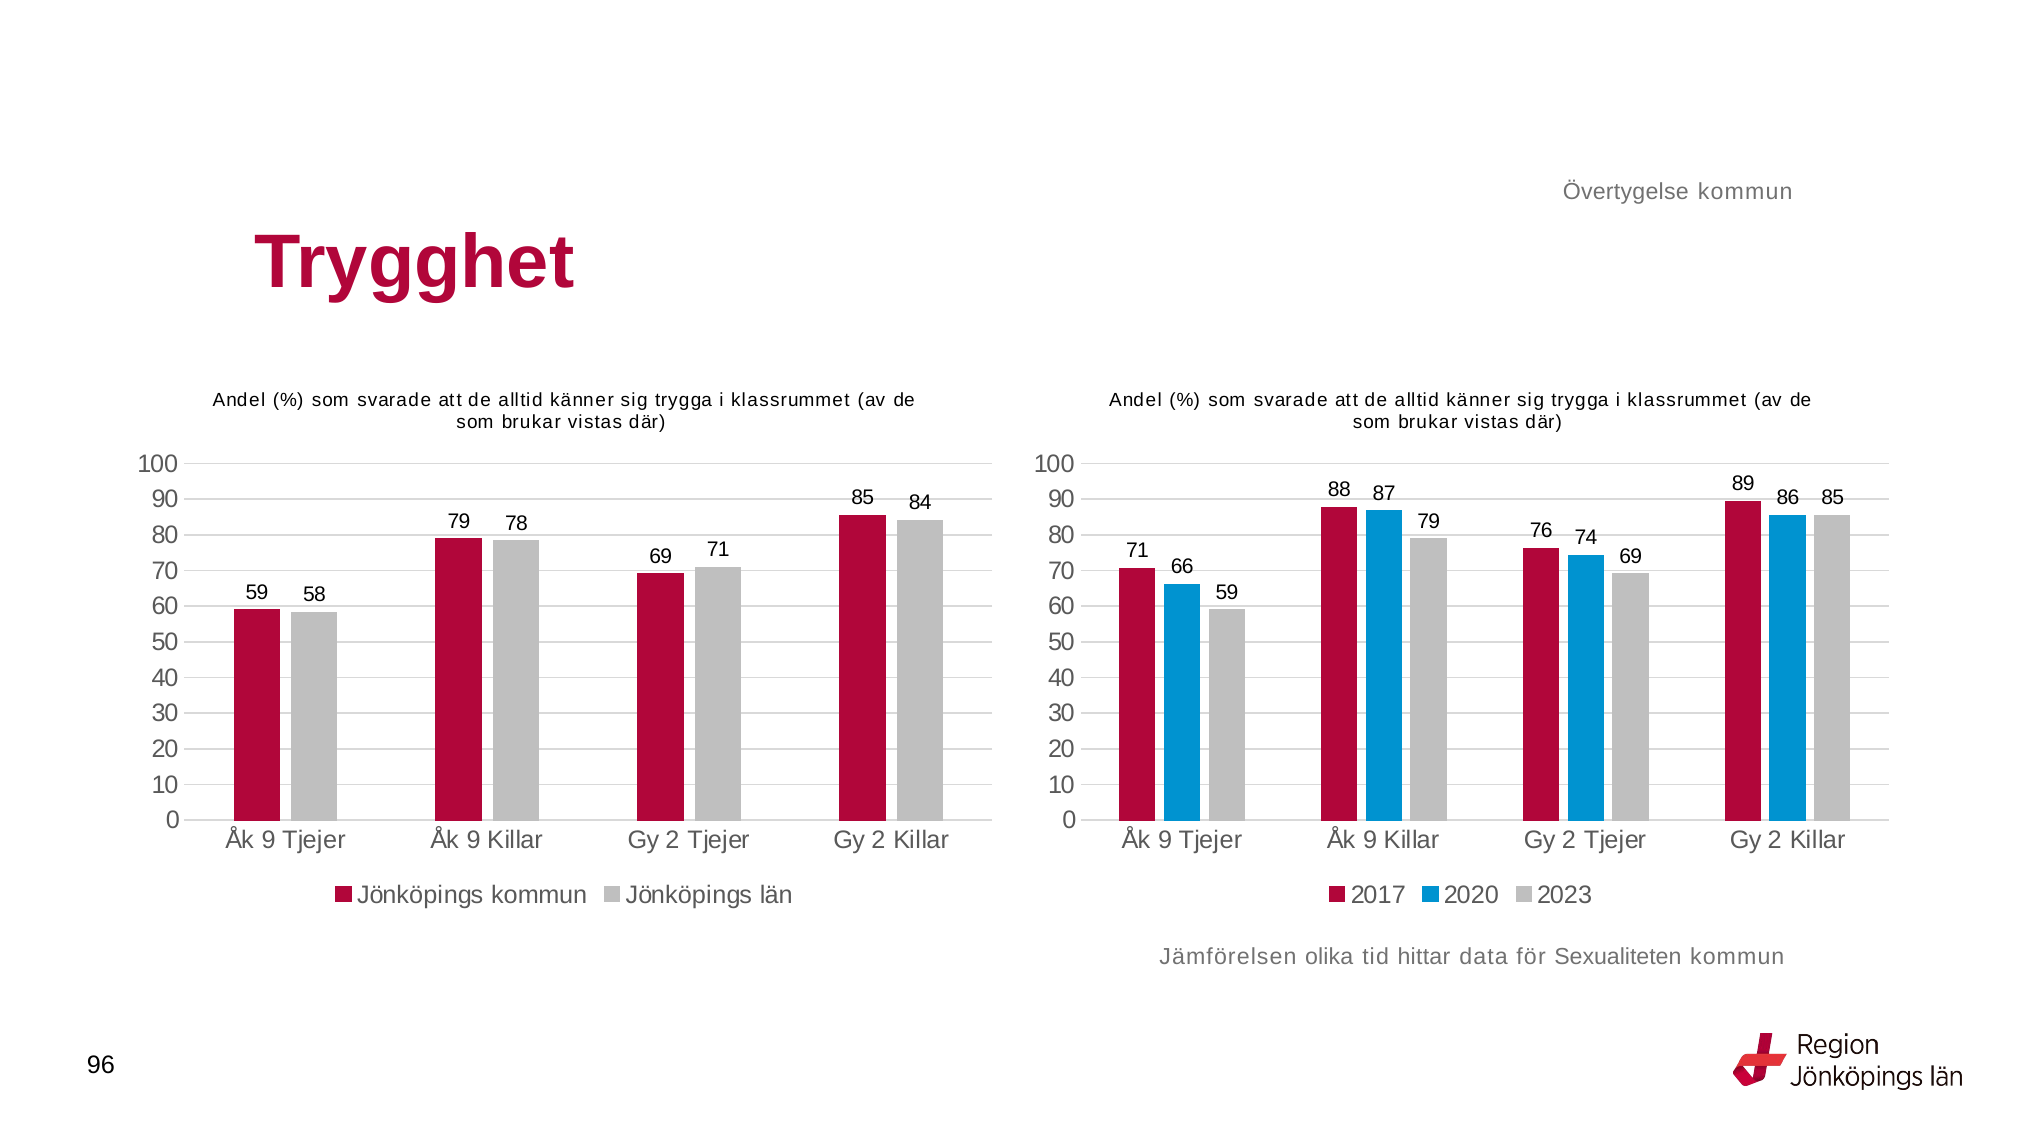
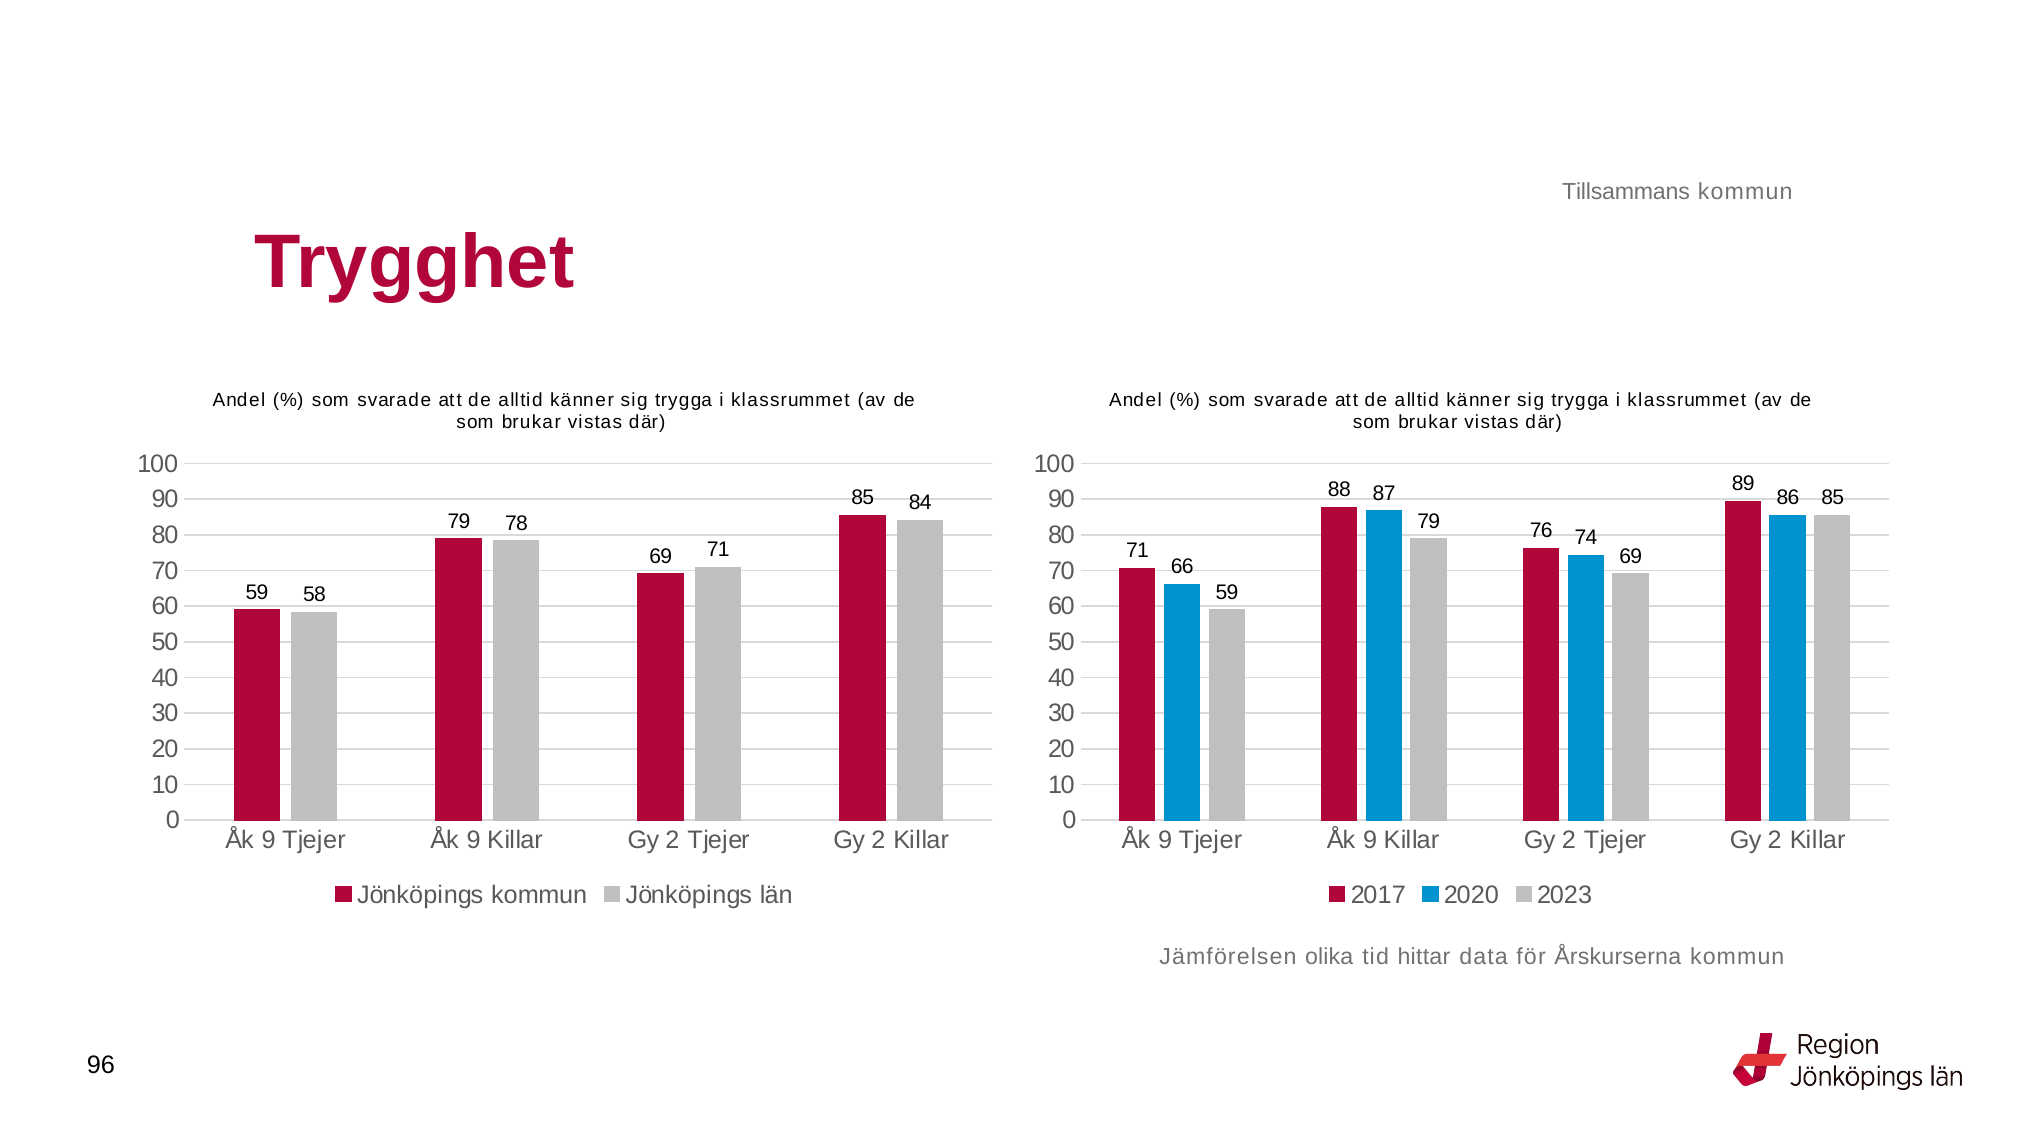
Övertygelse: Övertygelse -> Tillsammans
Sexualiteten: Sexualiteten -> Årskurserna
